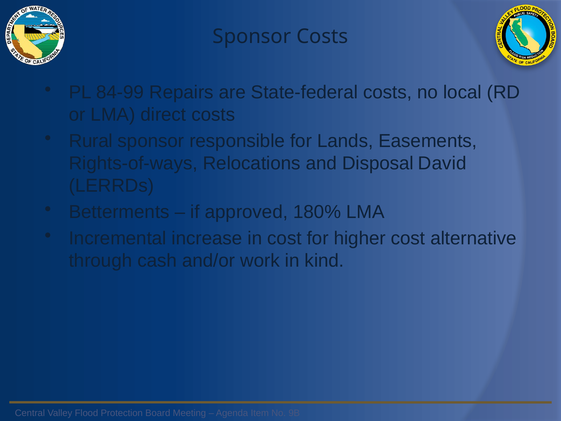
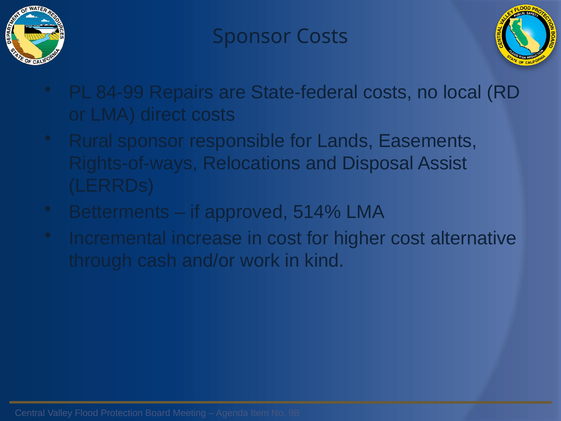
David: David -> Assist
180%: 180% -> 514%
